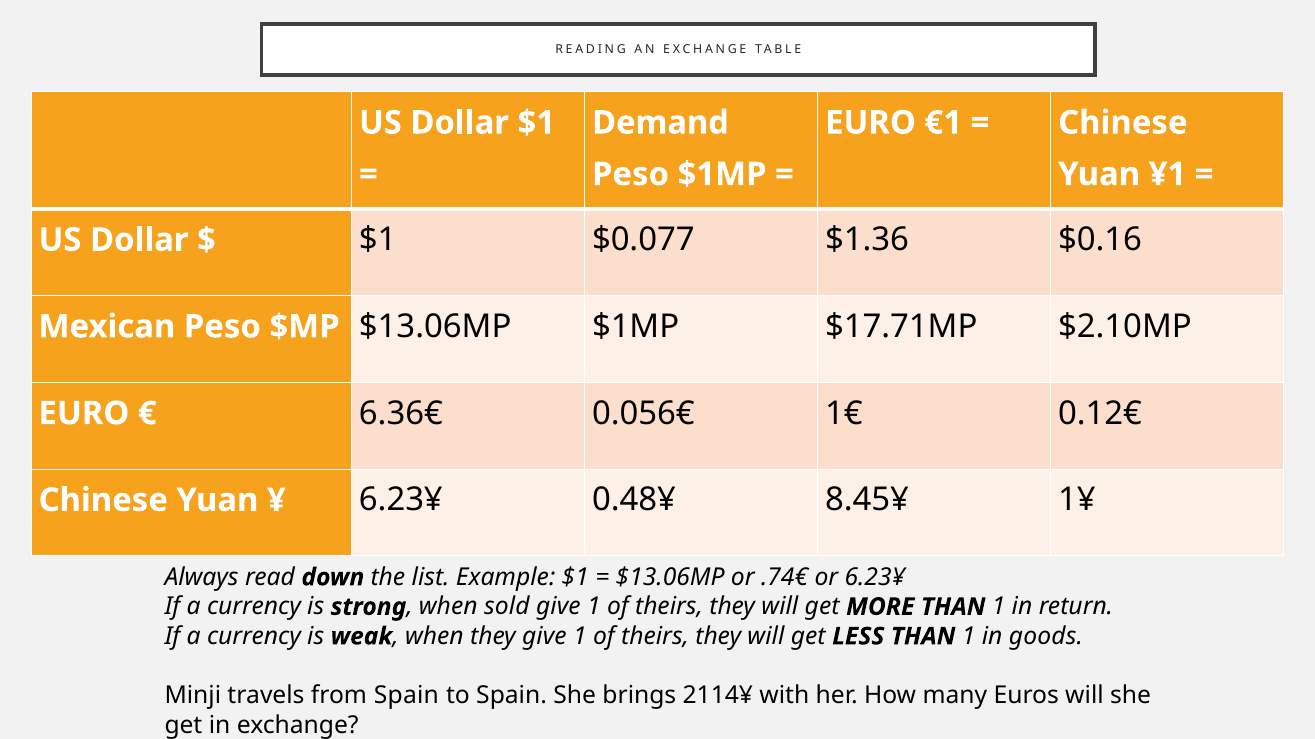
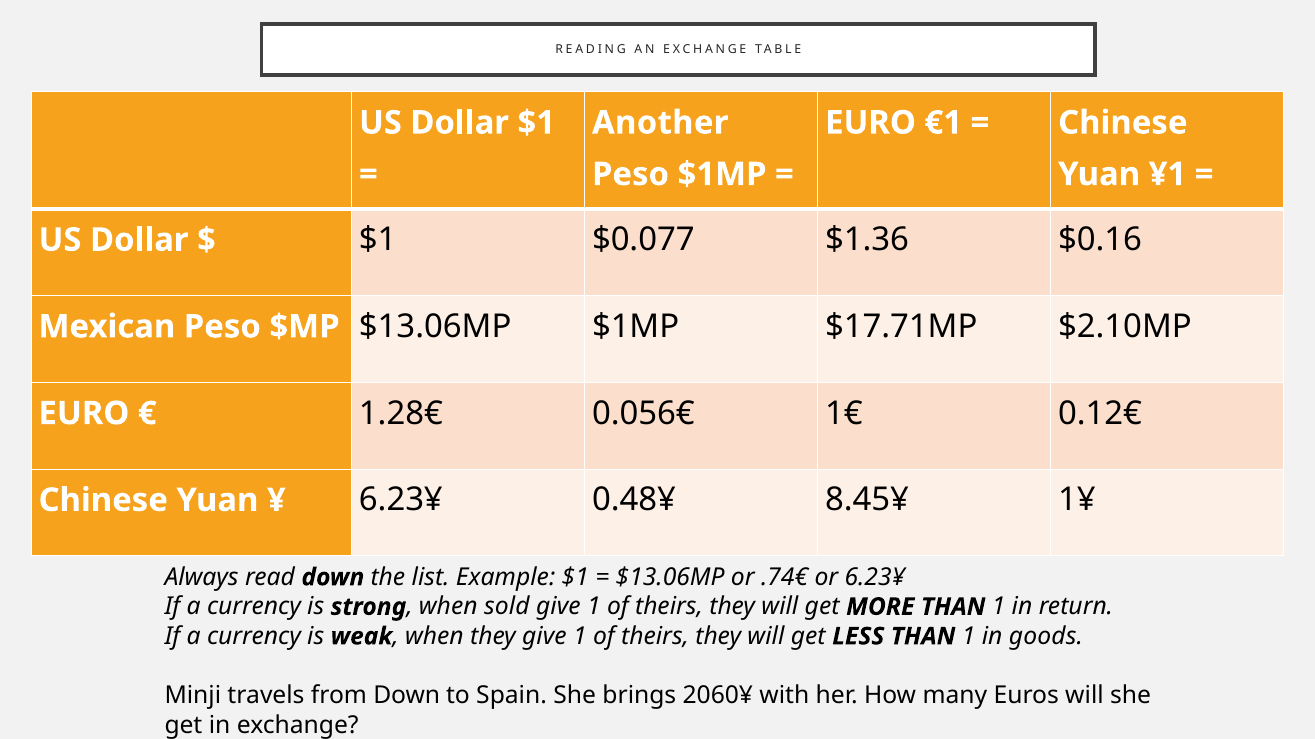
Demand: Demand -> Another
6.36€: 6.36€ -> 1.28€
from Spain: Spain -> Down
2114¥: 2114¥ -> 2060¥
